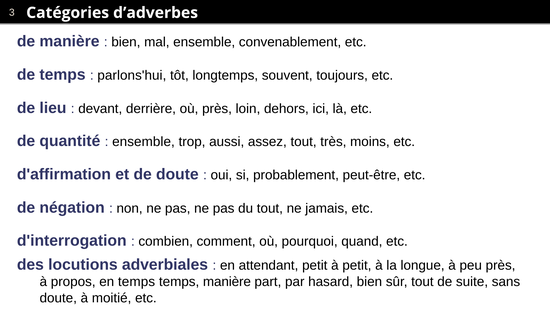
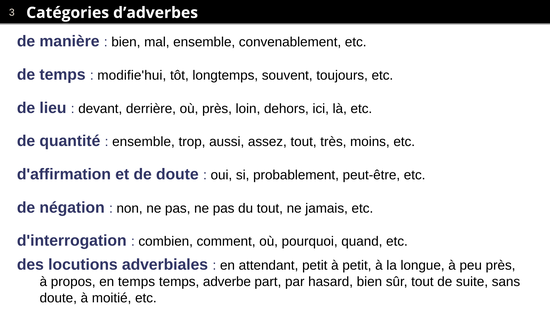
parlons'hui: parlons'hui -> modifie'hui
temps manière: manière -> adverbe
